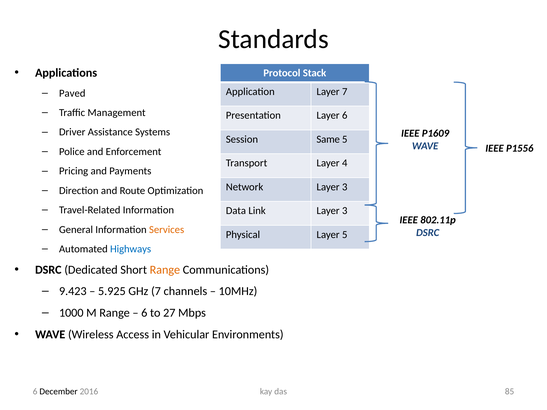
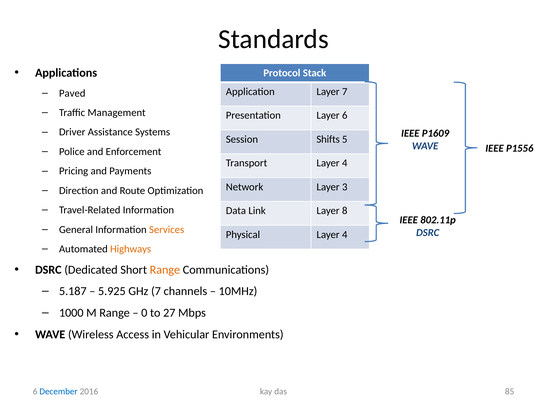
Same: Same -> Shifts
Link Layer 3: 3 -> 8
Physical Layer 5: 5 -> 4
Highways colour: blue -> orange
9.423: 9.423 -> 5.187
6 at (144, 313): 6 -> 0
December colour: black -> blue
